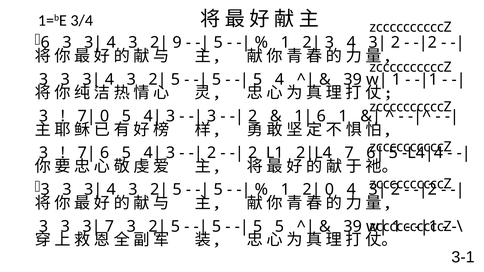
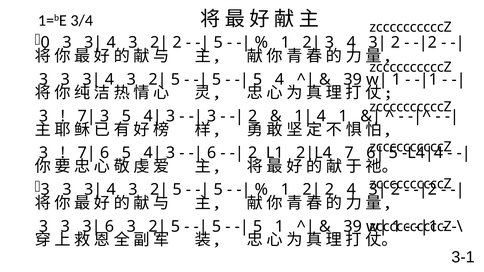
6 at (45, 43): 6 -> 0
9 at (177, 43): 9 -> 2
0 at (105, 116): 0 -> 3
6 at (321, 116): 6 -> 4
2 at (212, 153): 2 -> 6
0 at (329, 190): 0 -> 2
7 at (109, 227): 7 -> 6
5 5: 5 -> 1
